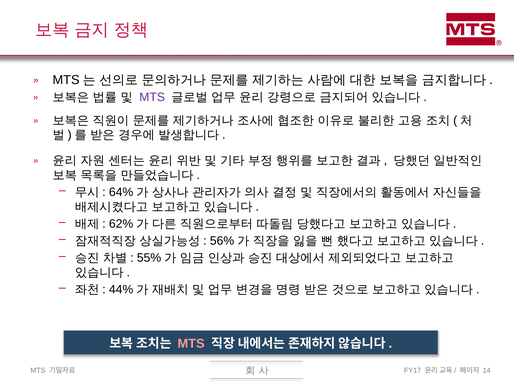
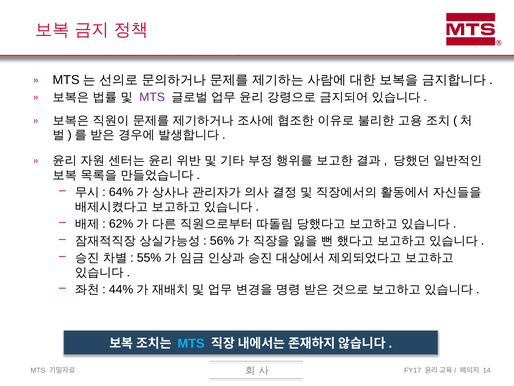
MTS at (191, 343) colour: pink -> light blue
